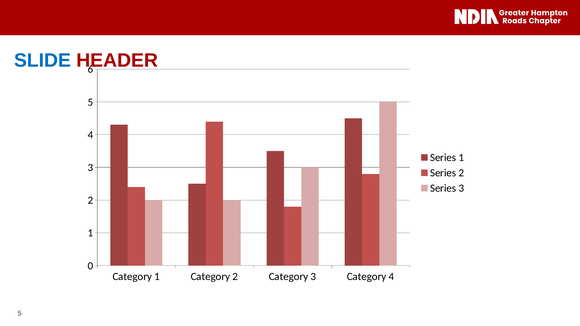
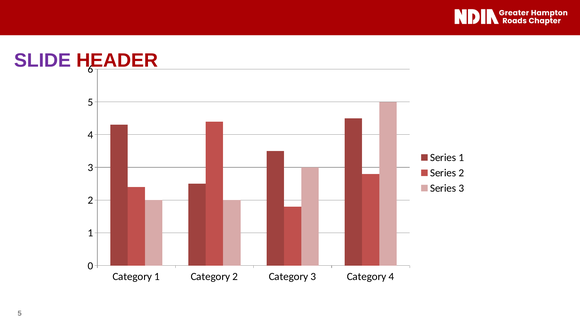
SLIDE colour: blue -> purple
